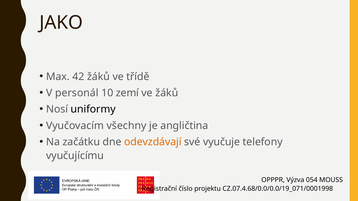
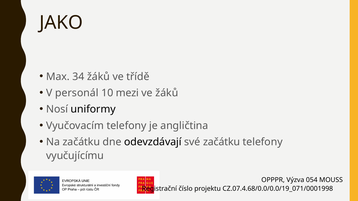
42: 42 -> 34
zemí: zemí -> mezi
Vyučovacím všechny: všechny -> telefony
odevzdávají colour: orange -> black
své vyučuje: vyučuje -> začátku
